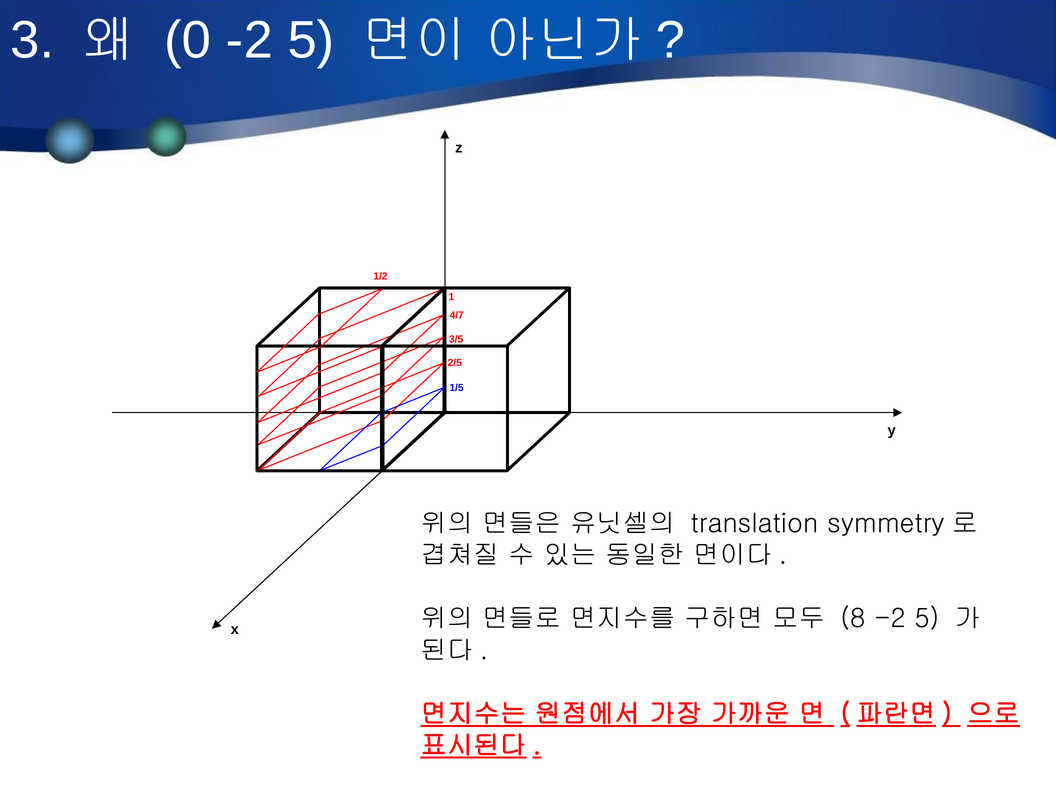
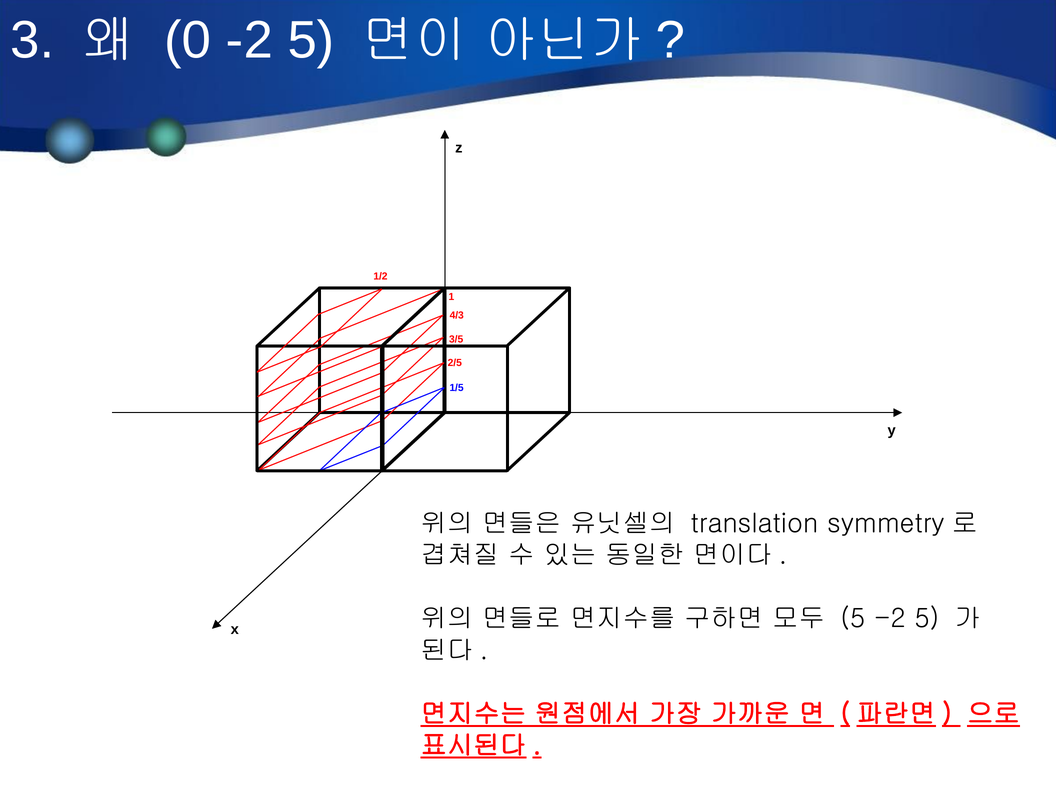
4/7: 4/7 -> 4/3
8 at (853, 619): 8 -> 5
